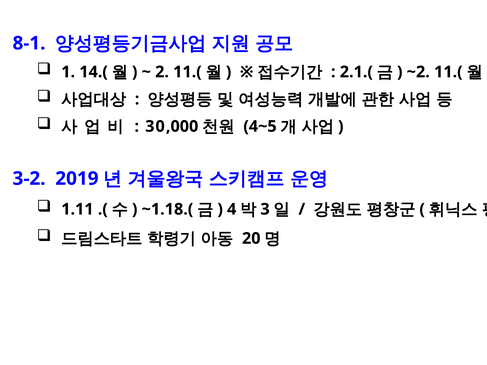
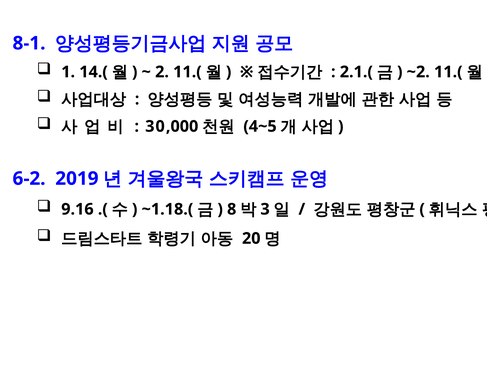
3-2: 3-2 -> 6-2
1.11: 1.11 -> 9.16
4: 4 -> 8
